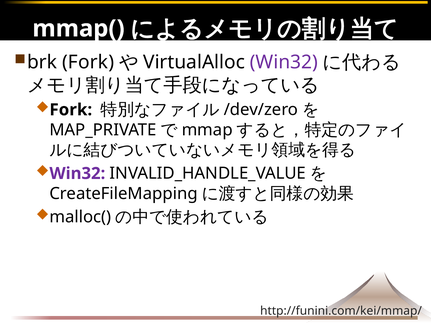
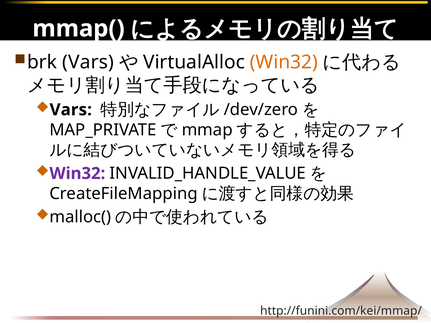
brk Fork: Fork -> Vars
Win32 at (284, 62) colour: purple -> orange
Fork at (71, 110): Fork -> Vars
